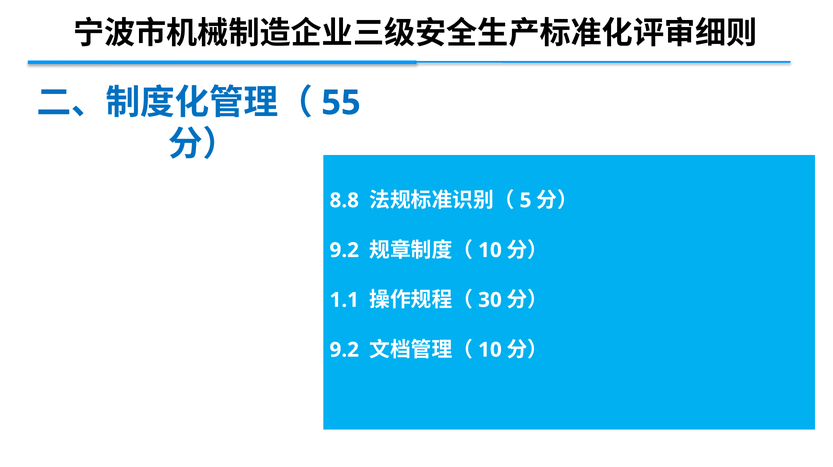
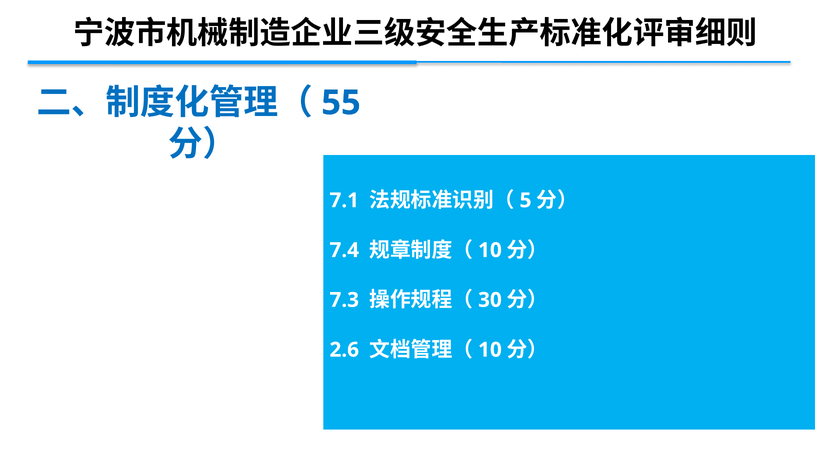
8.8: 8.8 -> 7.1
9.2 at (344, 250): 9.2 -> 7.4
1.1: 1.1 -> 7.3
9.2 at (344, 350): 9.2 -> 2.6
